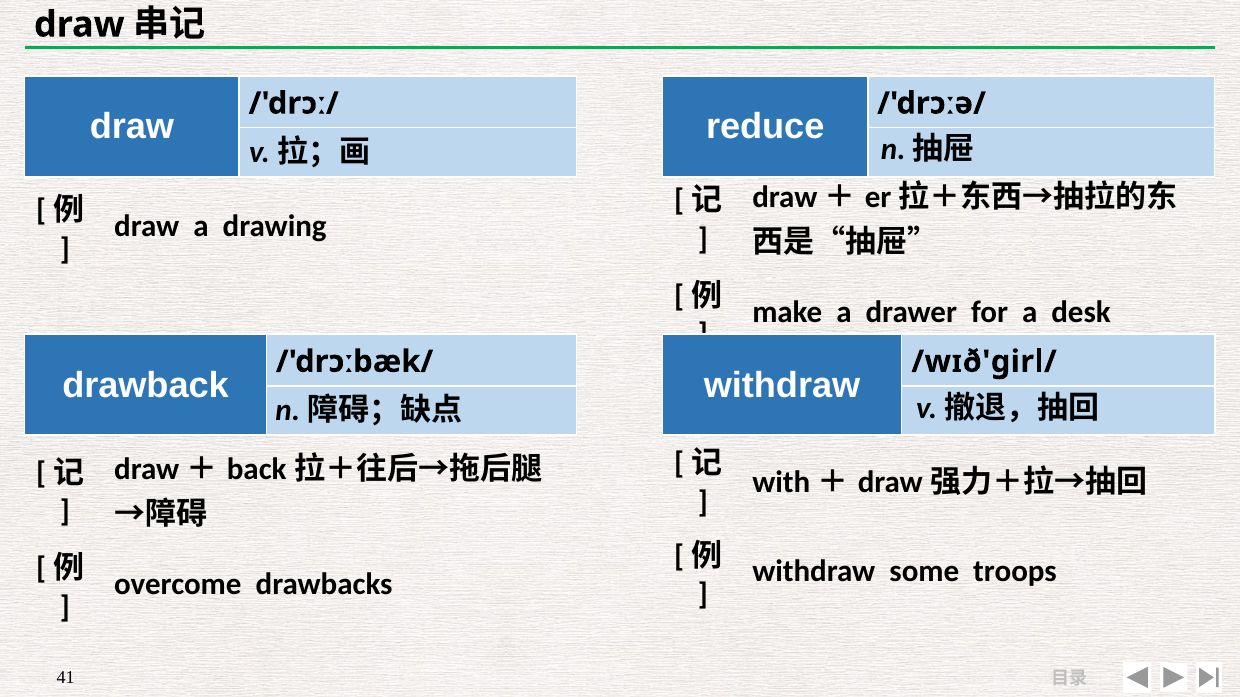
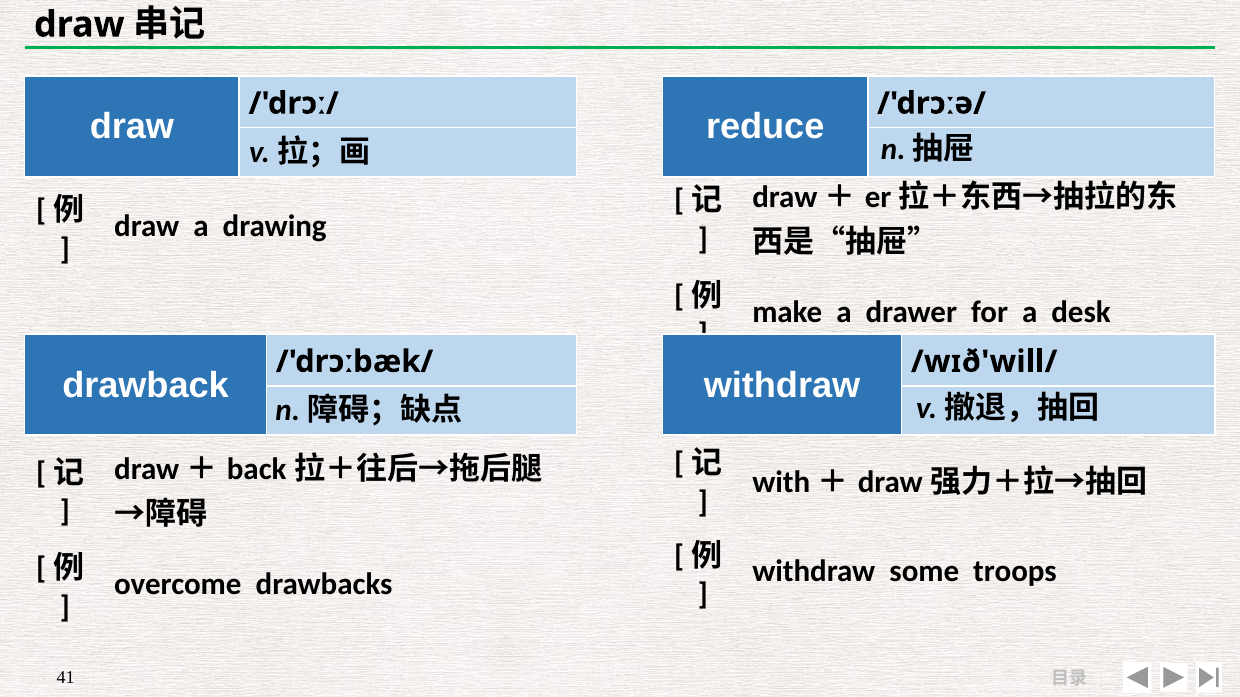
/wɪð'girl/: /wɪð'girl/ -> /wɪð'will/
